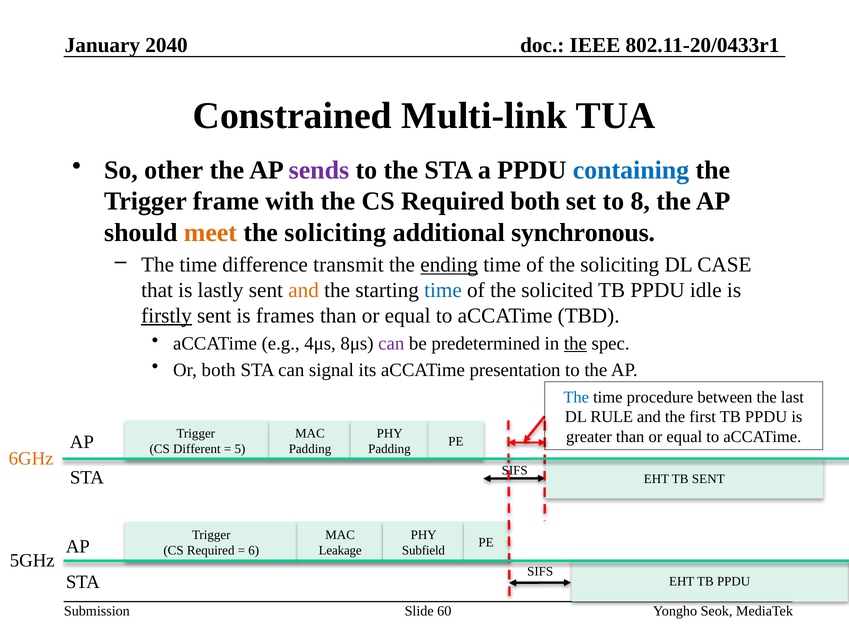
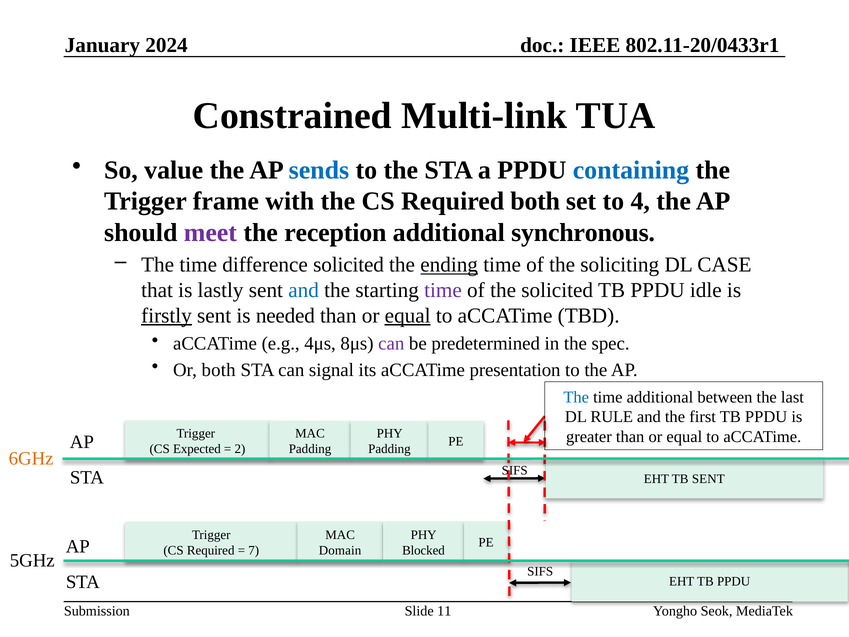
2040: 2040 -> 2024
other: other -> value
sends colour: purple -> blue
8: 8 -> 4
meet colour: orange -> purple
soliciting at (335, 232): soliciting -> reception
difference transmit: transmit -> solicited
and at (304, 290) colour: orange -> blue
time at (443, 290) colour: blue -> purple
frames: frames -> needed
equal at (408, 316) underline: none -> present
the at (575, 343) underline: present -> none
time procedure: procedure -> additional
Different: Different -> Expected
5: 5 -> 2
Leakage: Leakage -> Domain
Subfield: Subfield -> Blocked
6: 6 -> 7
60: 60 -> 11
